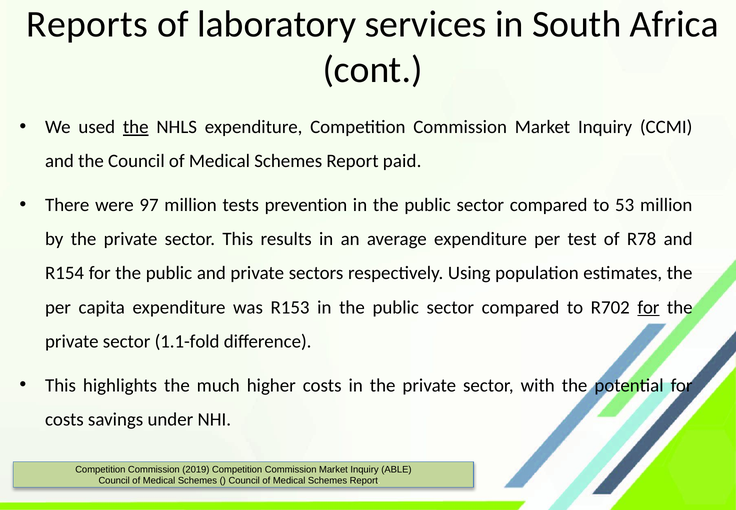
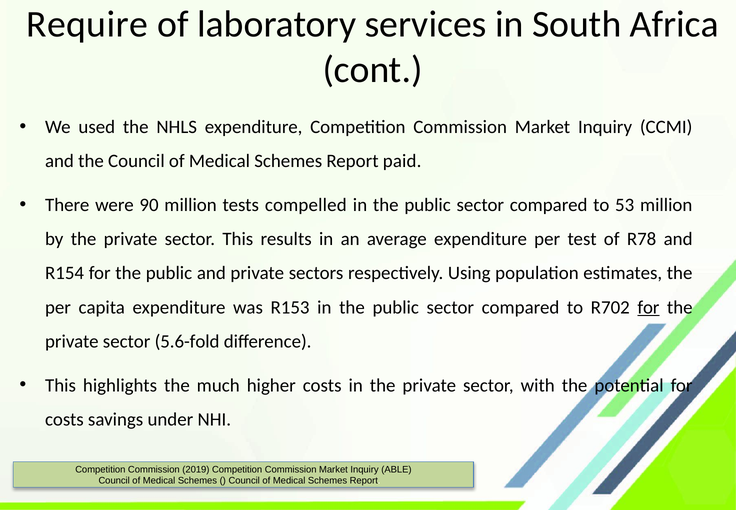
Reports: Reports -> Require
the at (136, 127) underline: present -> none
97: 97 -> 90
prevention: prevention -> compelled
1.1-fold: 1.1-fold -> 5.6-fold
